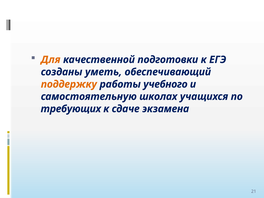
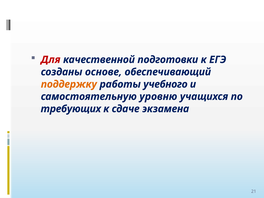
Для colour: orange -> red
уметь: уметь -> основе
школах: школах -> уровню
